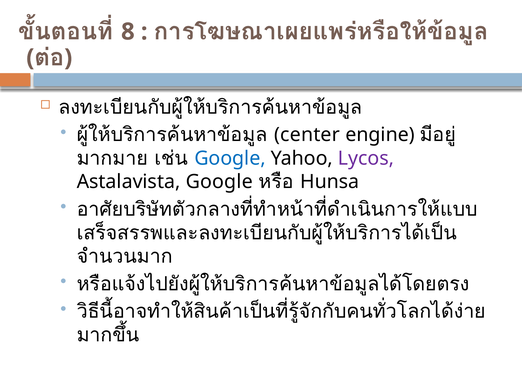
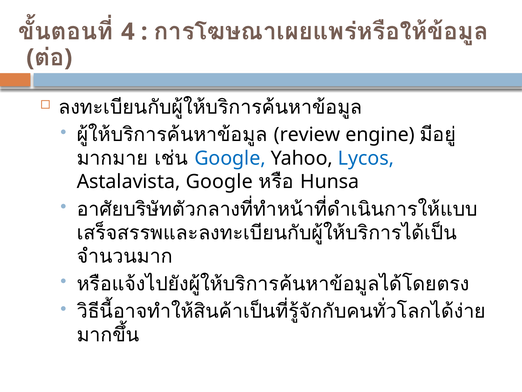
8: 8 -> 4
center: center -> review
Lycos colour: purple -> blue
